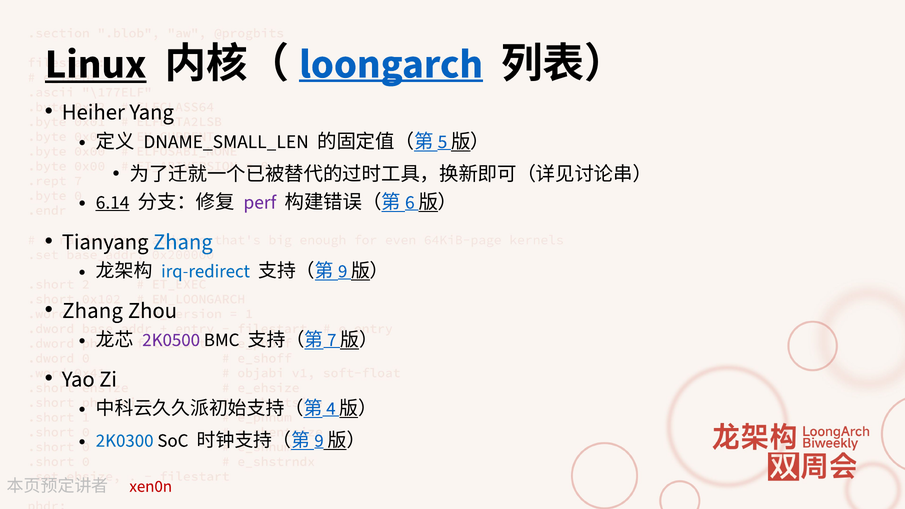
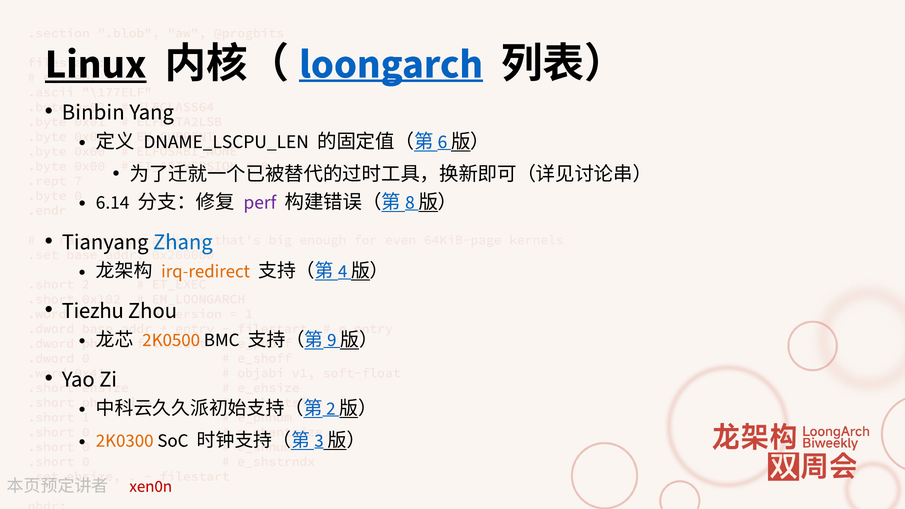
Heiher: Heiher -> Binbin
DNAME_SMALL_LEN: DNAME_SMALL_LEN -> DNAME_LSCPU_LEN
5: 5 -> 6
6.14 underline: present -> none
6: 6 -> 8
irq-redirect colour: blue -> orange
9 at (343, 271): 9 -> 4
Zhang at (93, 310): Zhang -> Tiezhu
2K0500 colour: purple -> orange
7: 7 -> 9
4: 4 -> 2
2K0300 colour: blue -> orange
9 at (319, 441): 9 -> 3
